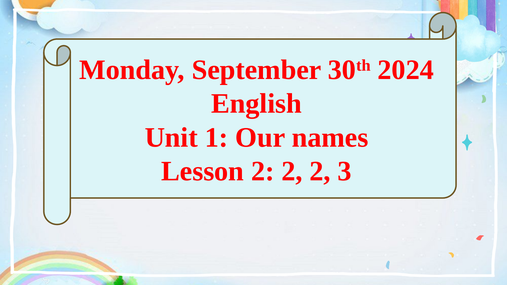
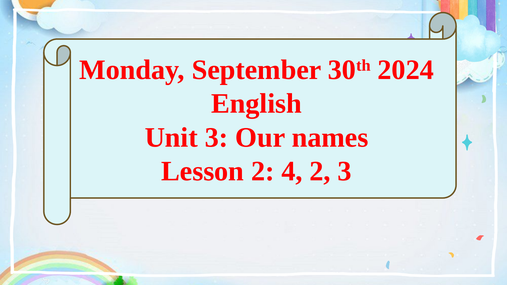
Unit 1: 1 -> 3
Lesson 2 2: 2 -> 4
